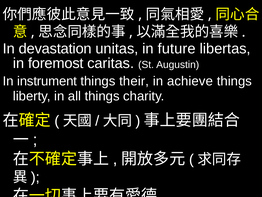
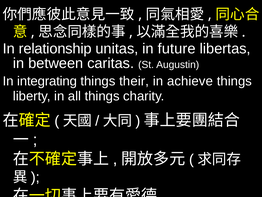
devastation: devastation -> relationship
foremost: foremost -> between
instrument: instrument -> integrating
